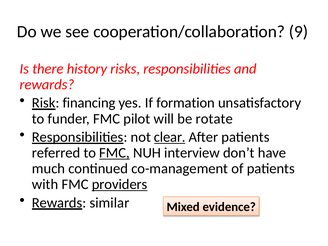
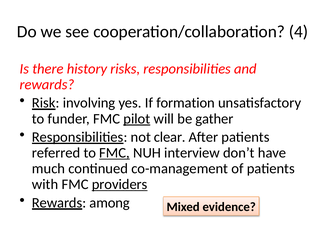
9: 9 -> 4
financing: financing -> involving
pilot underline: none -> present
rotate: rotate -> gather
clear underline: present -> none
similar: similar -> among
